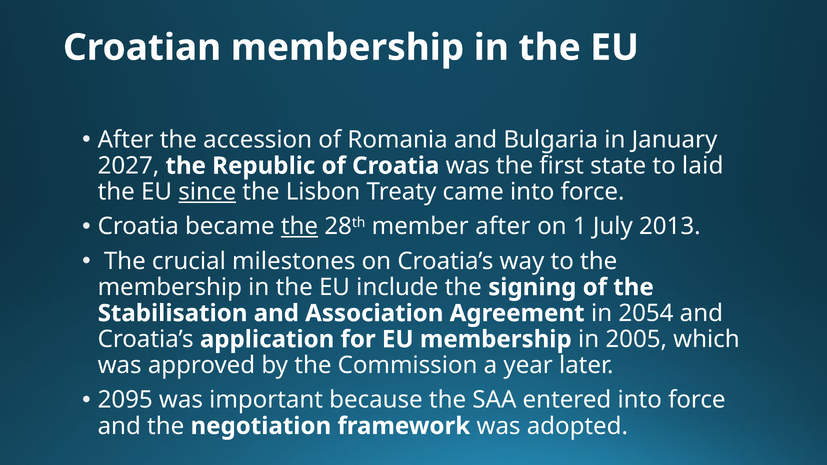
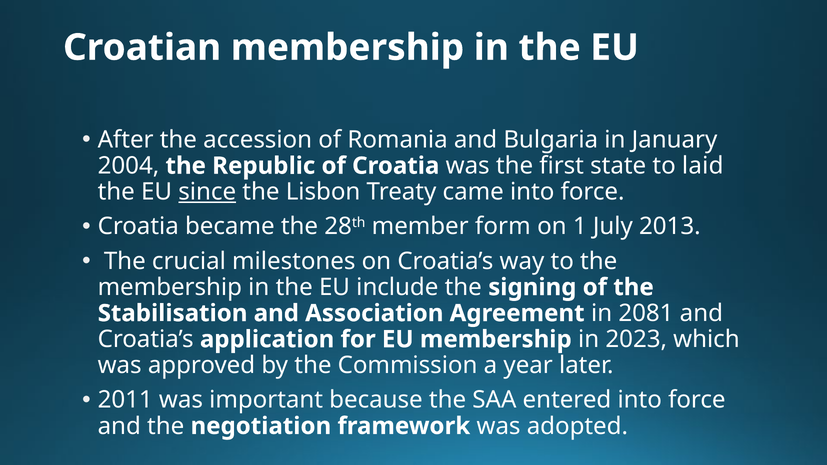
2027: 2027 -> 2004
the at (299, 227) underline: present -> none
member after: after -> form
2054: 2054 -> 2081
2005: 2005 -> 2023
2095: 2095 -> 2011
